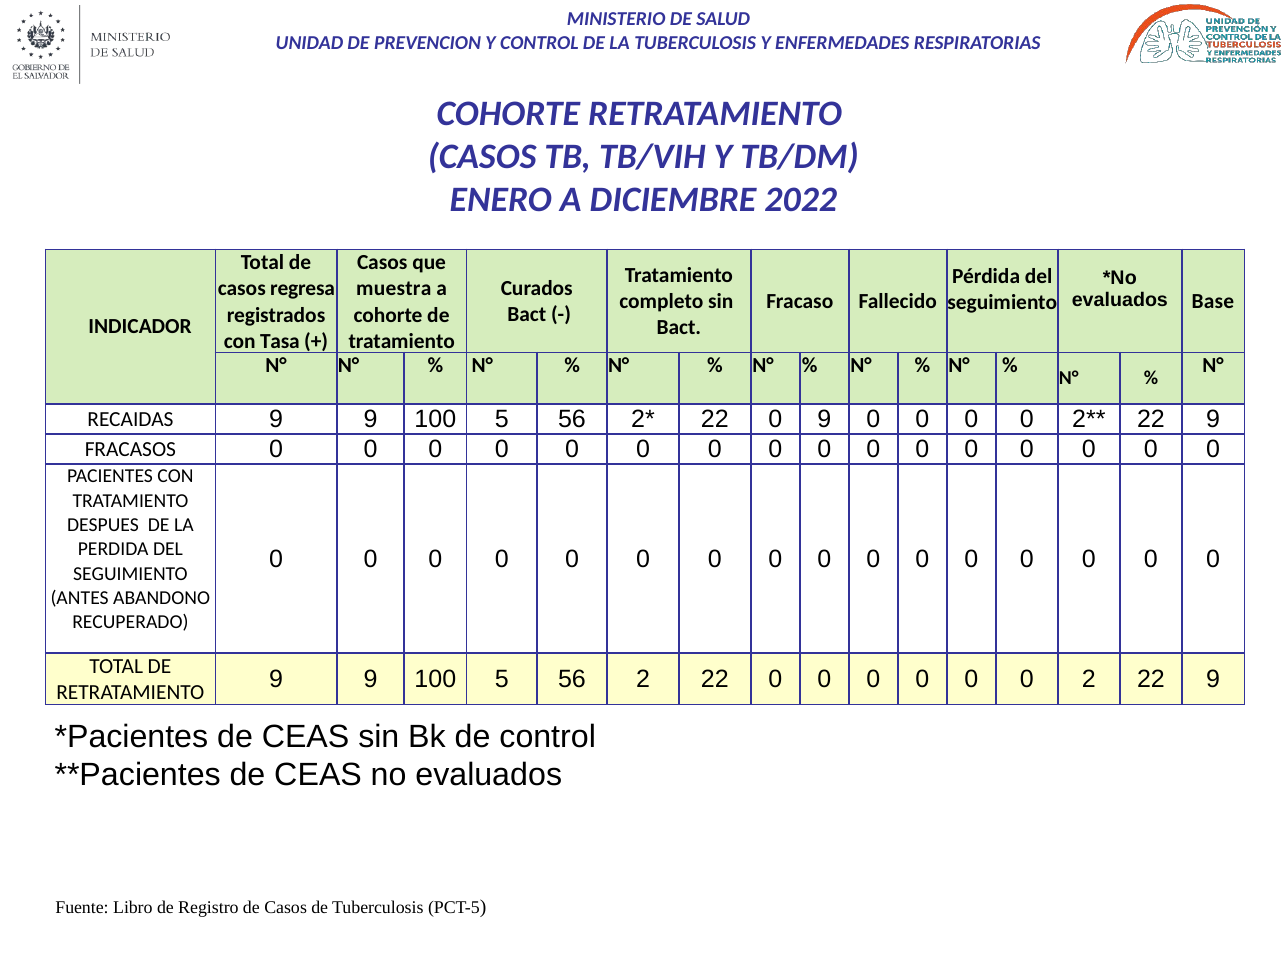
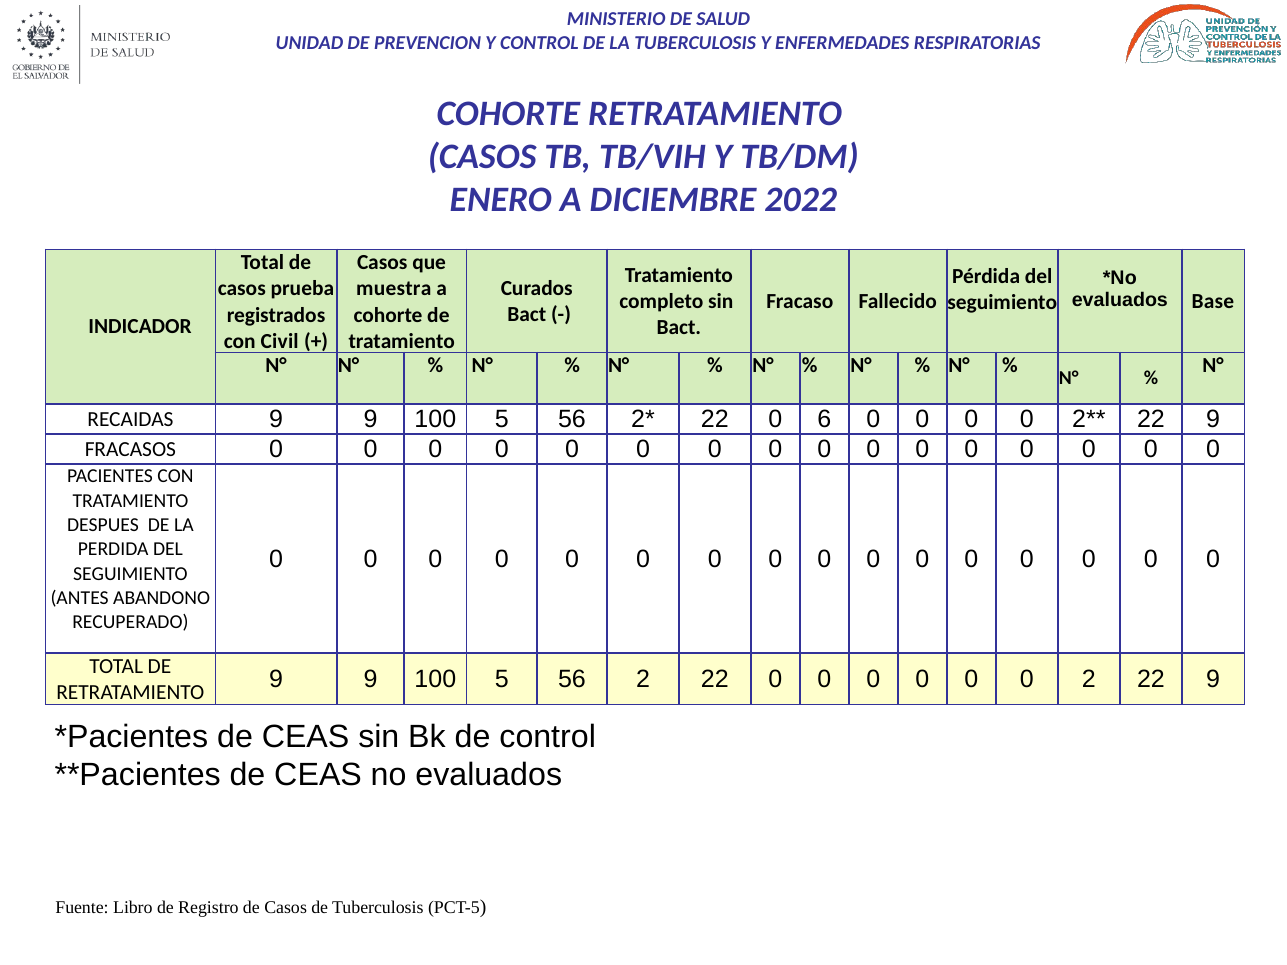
regresa: regresa -> prueba
Tasa: Tasa -> Civil
0 9: 9 -> 6
